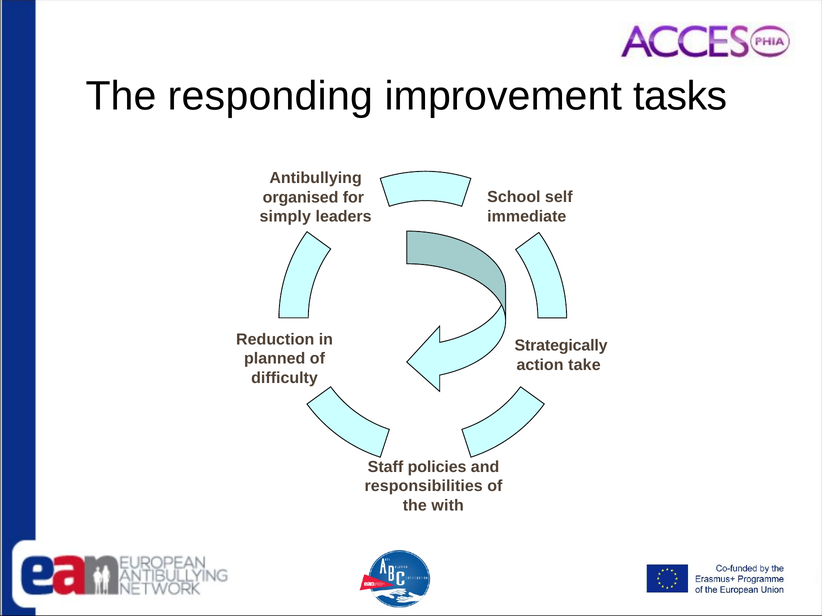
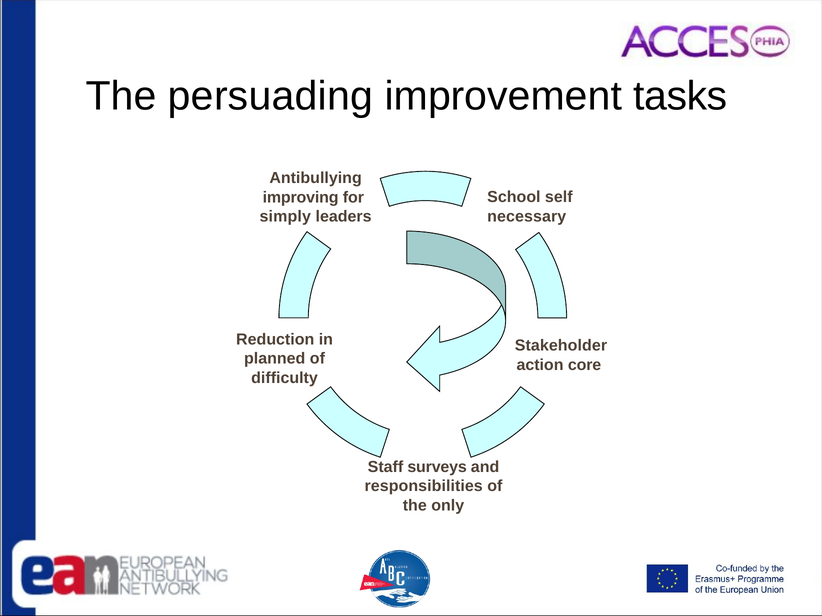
responding: responding -> persuading
organised: organised -> improving
immediate: immediate -> necessary
Strategically: Strategically -> Stakeholder
take: take -> core
policies: policies -> surveys
with: with -> only
